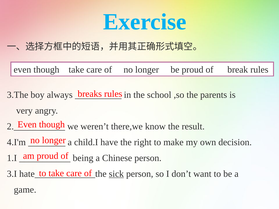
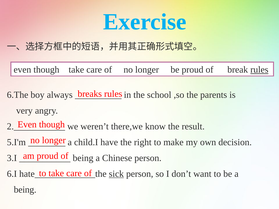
rules at (259, 70) underline: none -> present
3.The: 3.The -> 6.The
4.I'm: 4.I'm -> 5.I'm
1.I: 1.I -> 3.I
3.I: 3.I -> 6.I
game at (25, 190): game -> being
